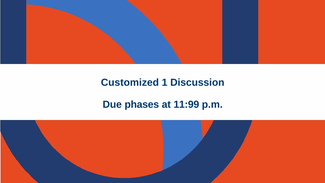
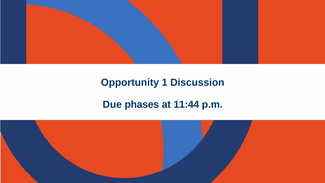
Customized: Customized -> Opportunity
11:99: 11:99 -> 11:44
